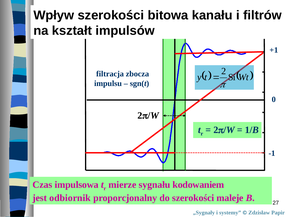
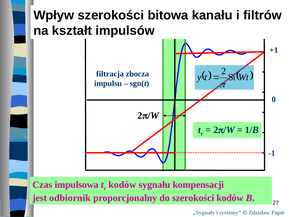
mierze at (122, 185): mierze -> kodów
kodowaniem: kodowaniem -> kompensacji
szerokości maleje: maleje -> kodów
